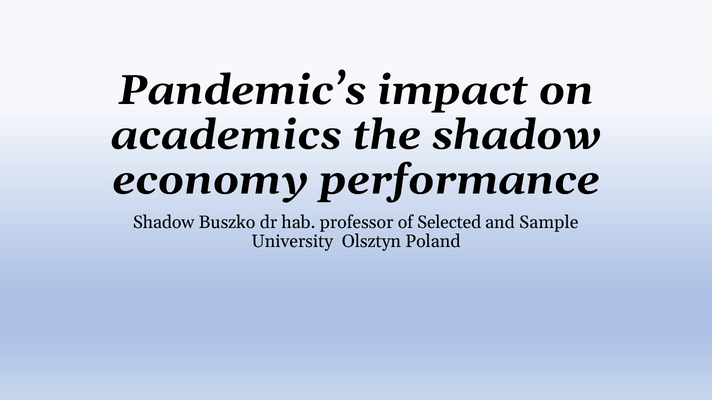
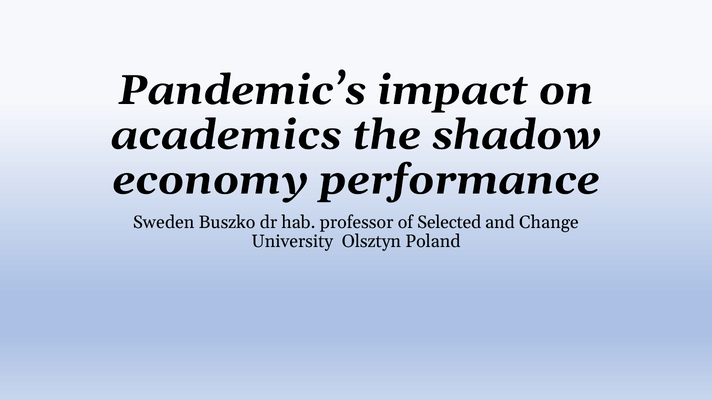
Shadow at (164, 223): Shadow -> Sweden
Sample: Sample -> Change
